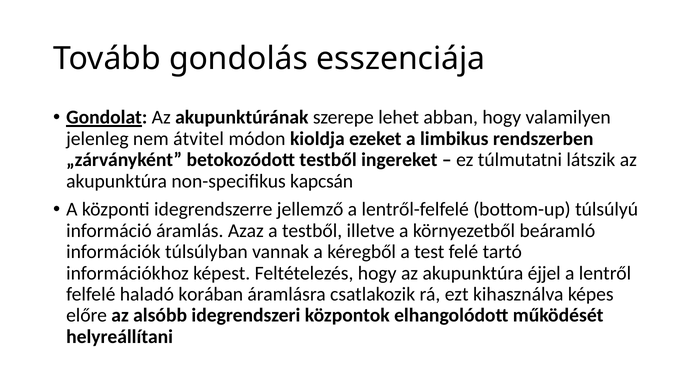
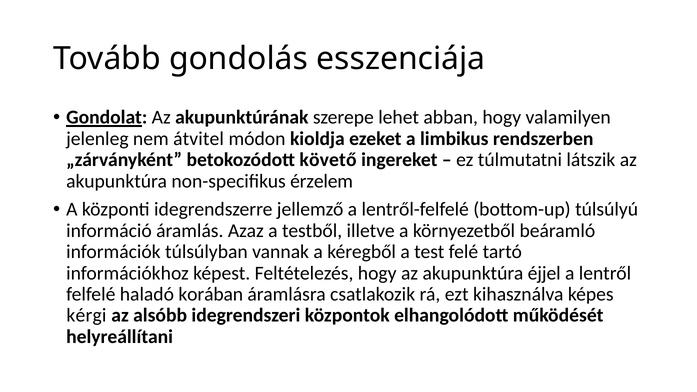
betokozódott testből: testből -> követő
kapcsán: kapcsán -> érzelem
előre: előre -> kérgi
